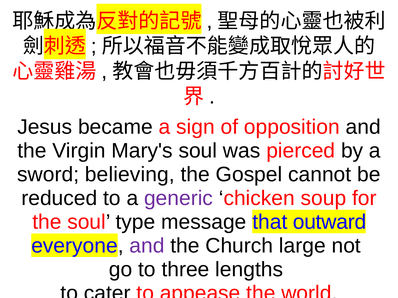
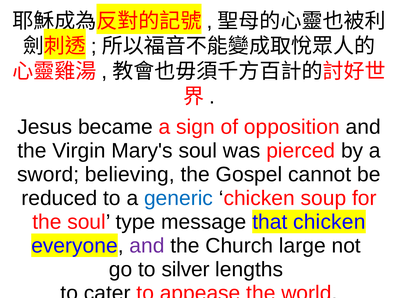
generic colour: purple -> blue
that outward: outward -> chicken
three: three -> silver
